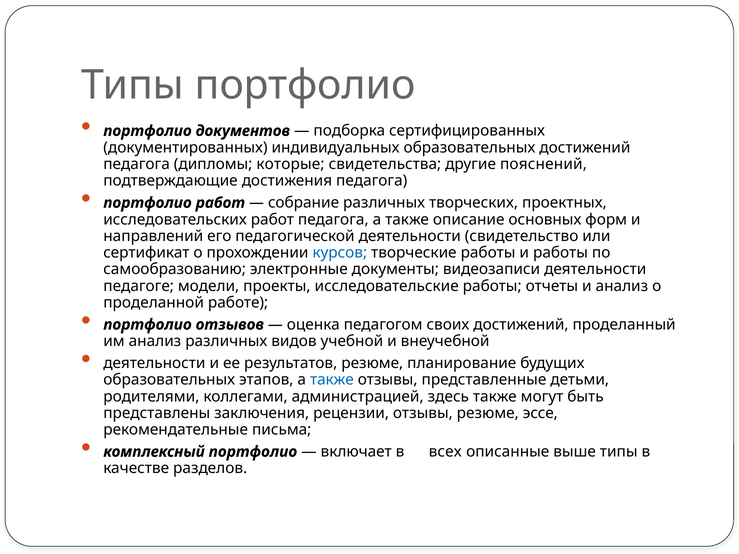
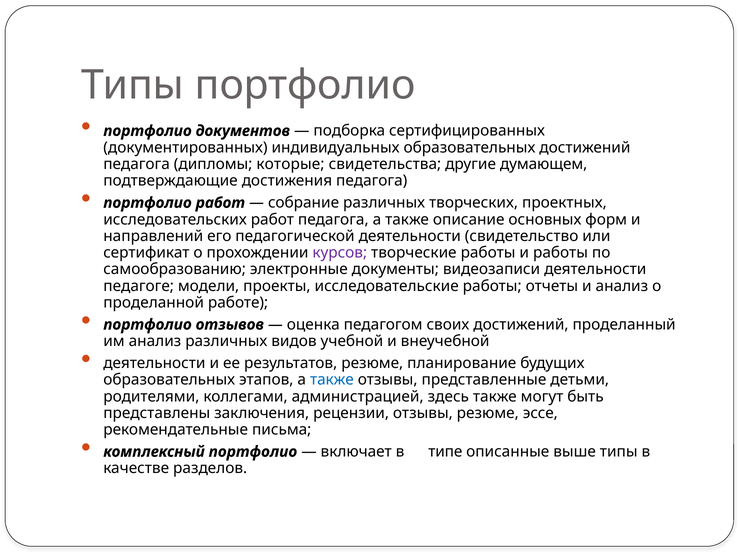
пояснений: пояснений -> думающем
курсов colour: blue -> purple
всех: всех -> типе
